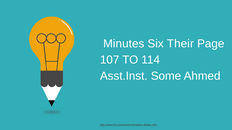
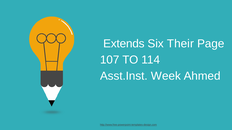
Minutes: Minutes -> Extends
Some: Some -> Week
